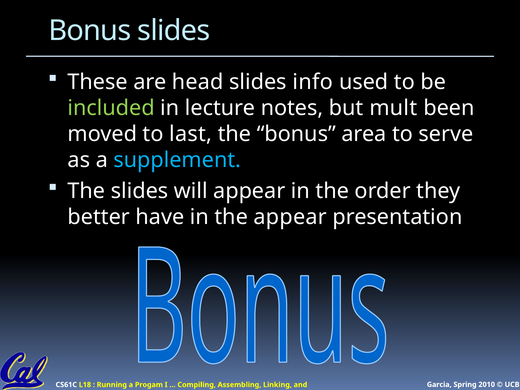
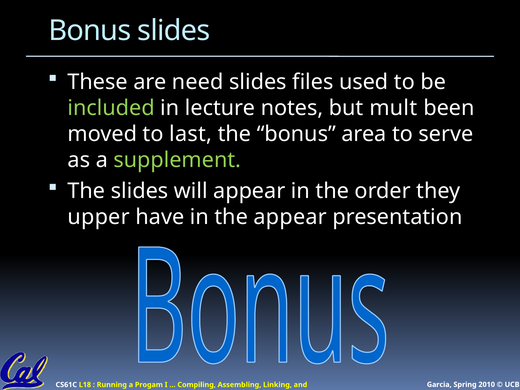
head: head -> need
info: info -> files
supplement colour: light blue -> light green
better: better -> upper
